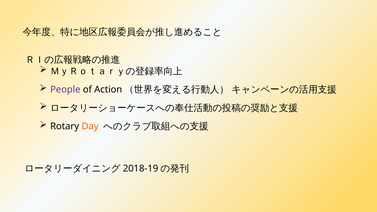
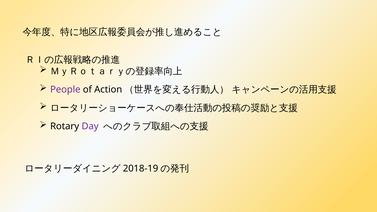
Day colour: orange -> purple
